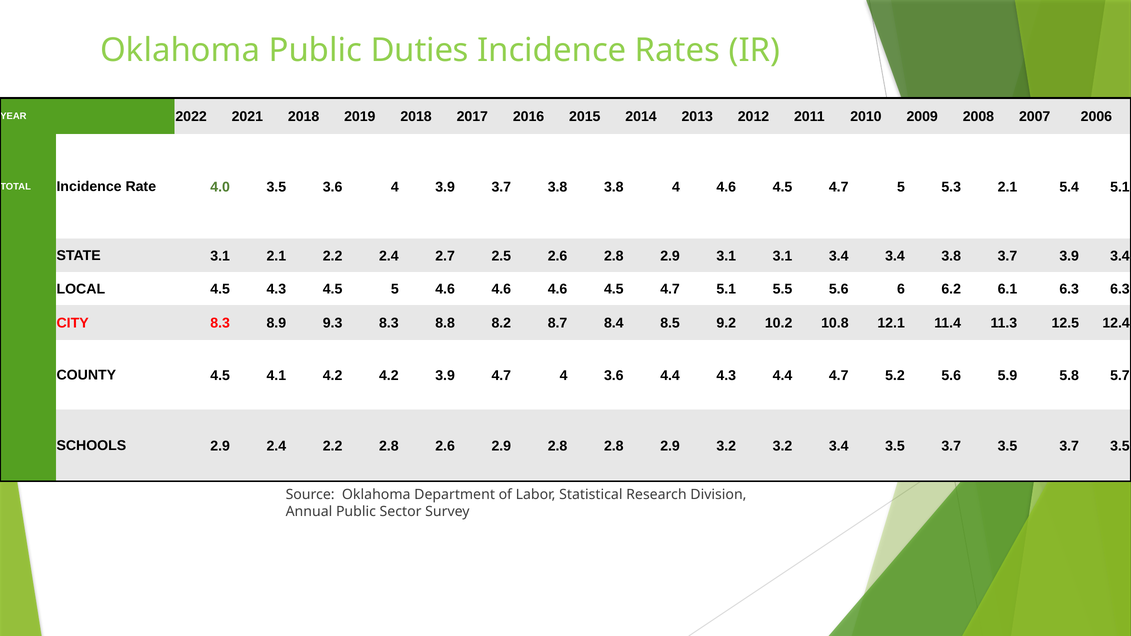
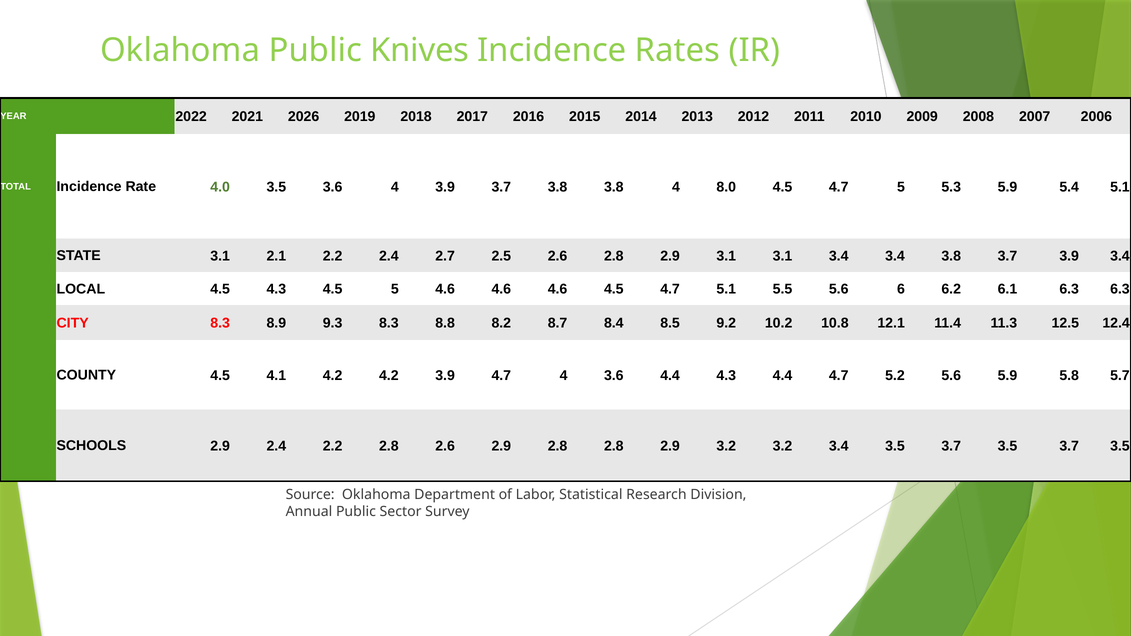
Duties: Duties -> Knives
2021 2018: 2018 -> 2026
4 4.6: 4.6 -> 8.0
5.3 2.1: 2.1 -> 5.9
